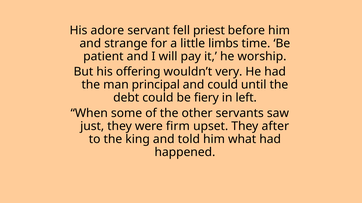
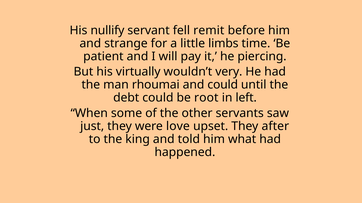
adore: adore -> nullify
priest: priest -> remit
worship: worship -> piercing
offering: offering -> virtually
principal: principal -> rhoumai
fiery: fiery -> root
firm: firm -> love
